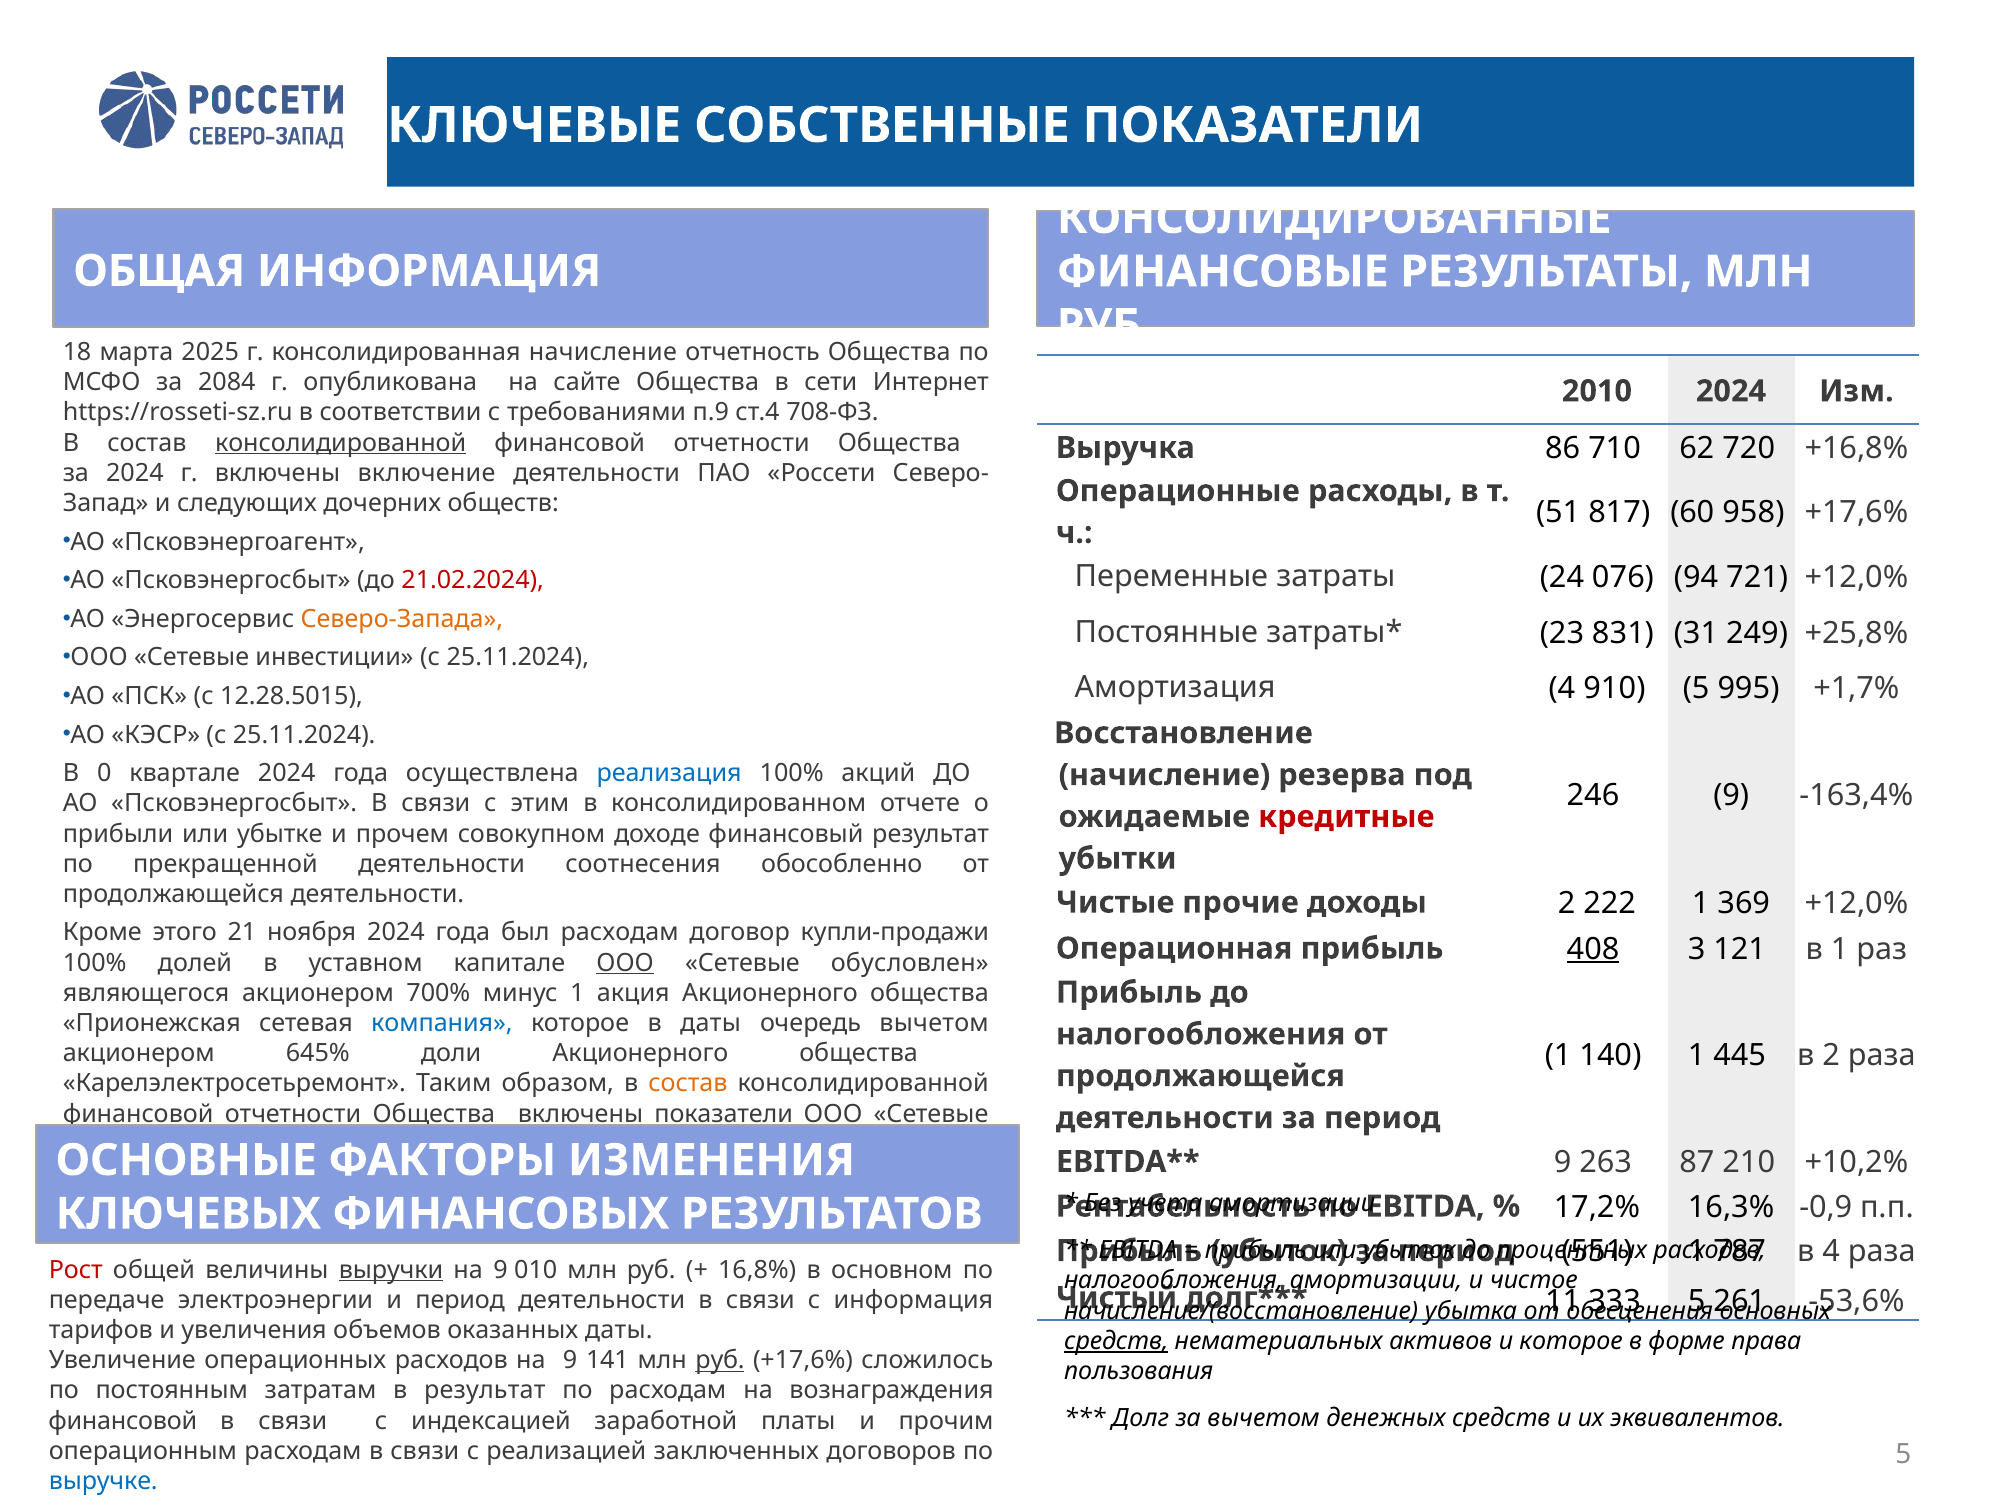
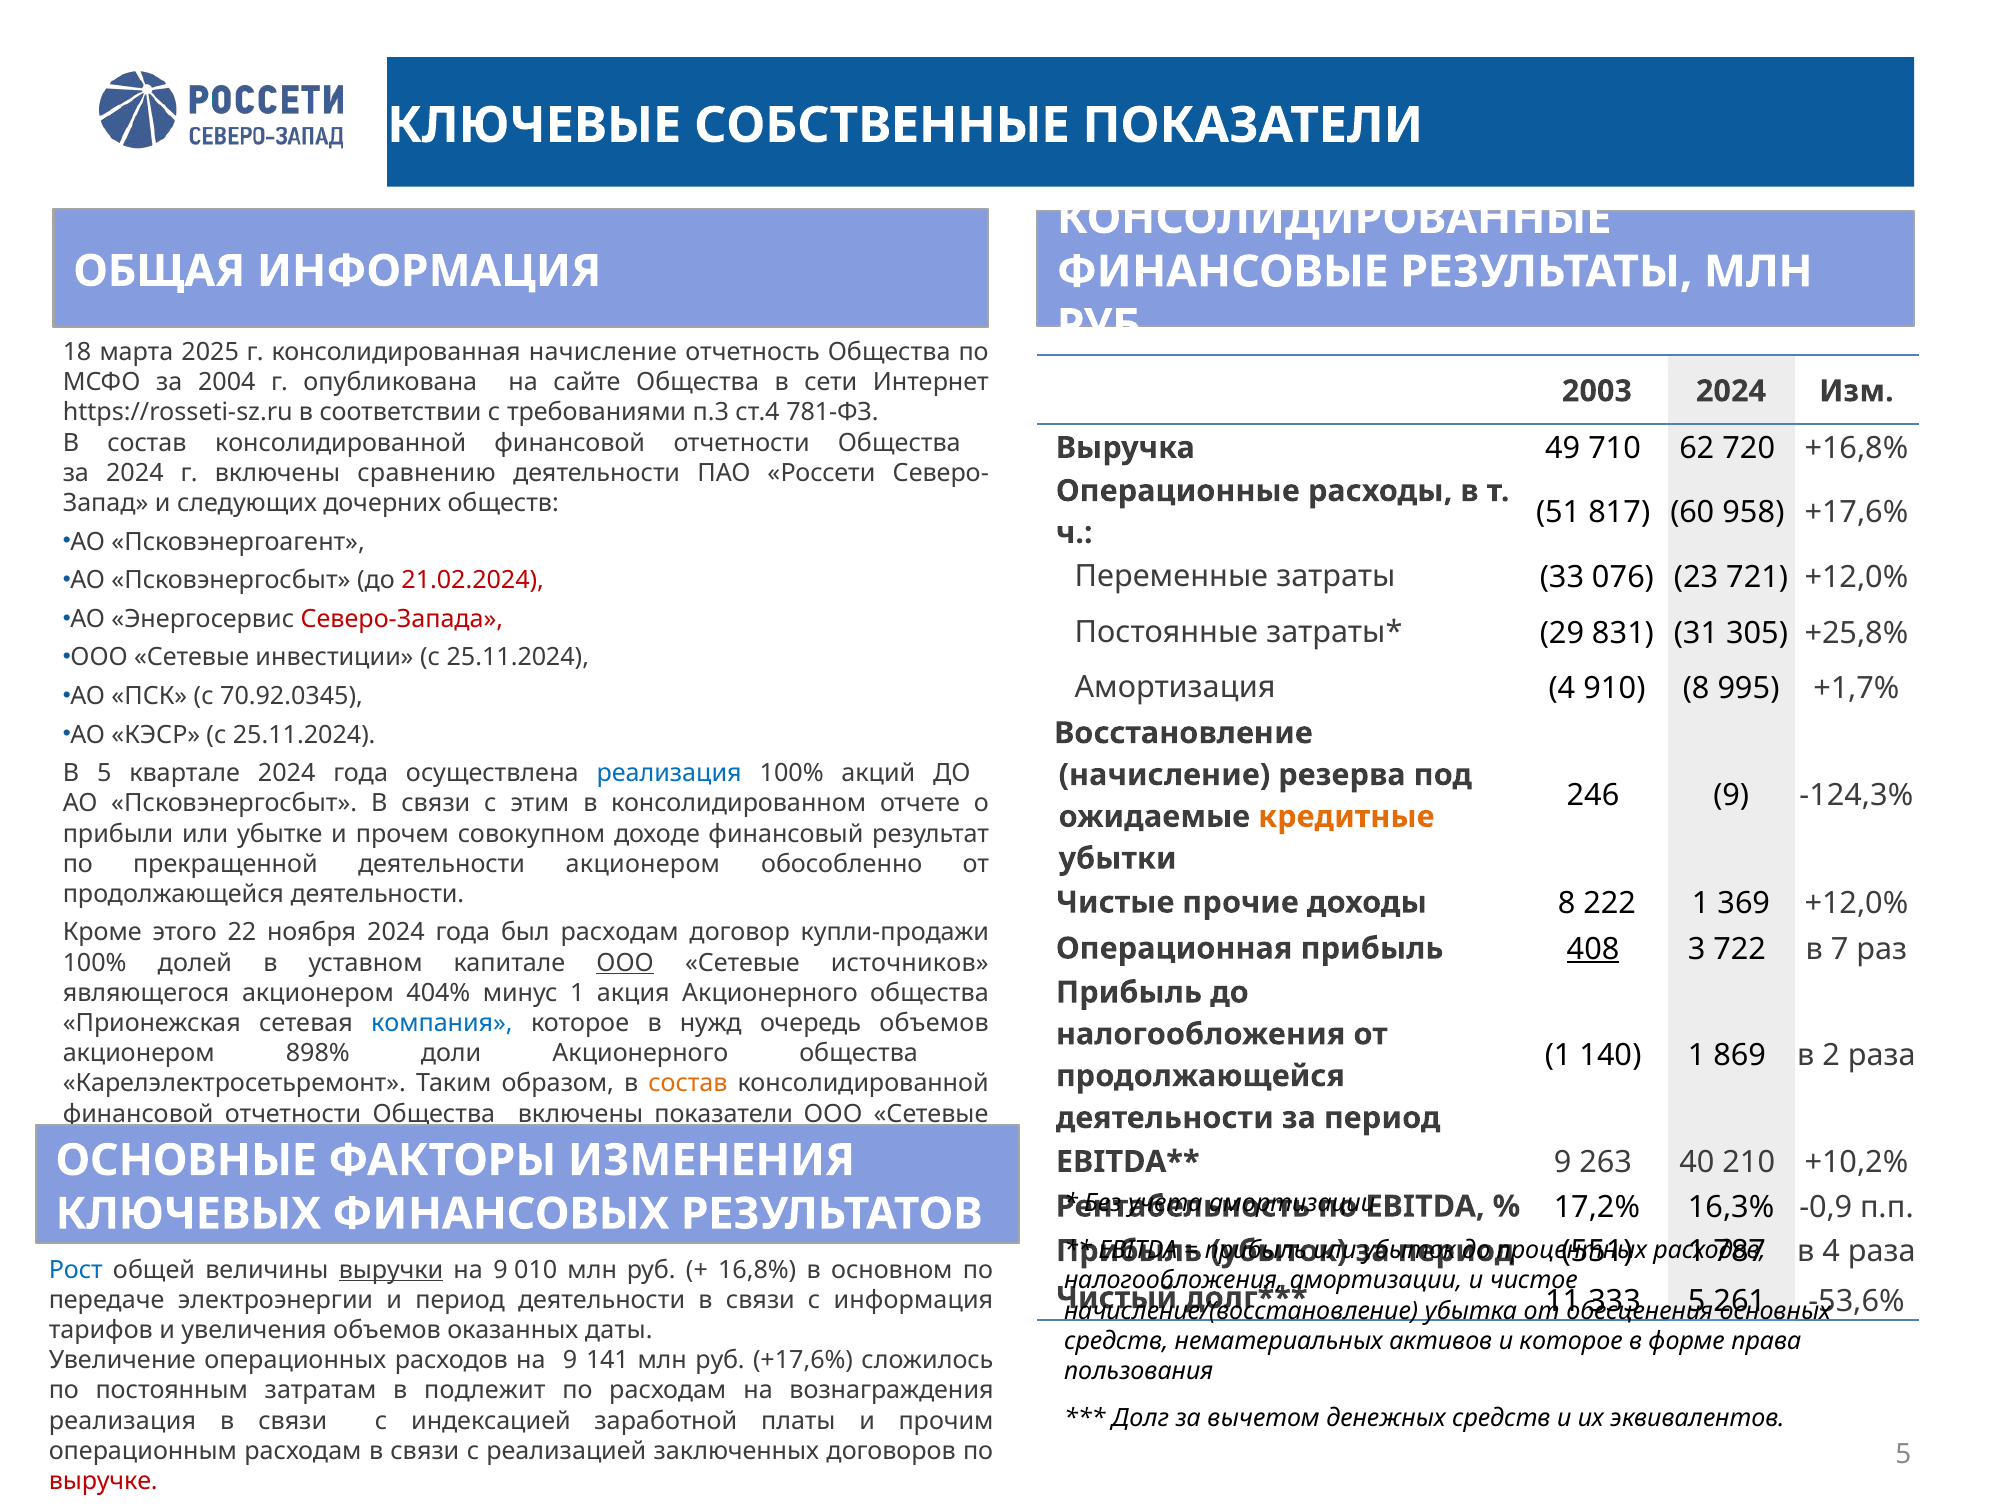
2084: 2084 -> 2004
2010: 2010 -> 2003
п.9: п.9 -> п.3
708-ФЗ: 708-ФЗ -> 781-ФЗ
консолидированной at (341, 443) underline: present -> none
86: 86 -> 49
включение: включение -> сравнению
24: 24 -> 33
94: 94 -> 23
Северо-Запада colour: orange -> red
23: 23 -> 29
249: 249 -> 305
910 5: 5 -> 8
12.28.5015: 12.28.5015 -> 70.92.0345
В 0: 0 -> 5
-163,4%: -163,4% -> -124,3%
кредитные colour: red -> orange
деятельности соотнесения: соотнесения -> акционером
2 at (1567, 903): 2 -> 8
21: 21 -> 22
121: 121 -> 722
в 1: 1 -> 7
обусловлен: обусловлен -> источников
700%: 700% -> 404%
в даты: даты -> нужд
очередь вычетом: вычетом -> объемов
645%: 645% -> 898%
445: 445 -> 869
87: 87 -> 40
Рост colour: red -> blue
средств at (1116, 1341) underline: present -> none
руб at (720, 1360) underline: present -> none
в результат: результат -> подлежит
финансовой at (123, 1421): финансовой -> реализация
выручке colour: blue -> red
